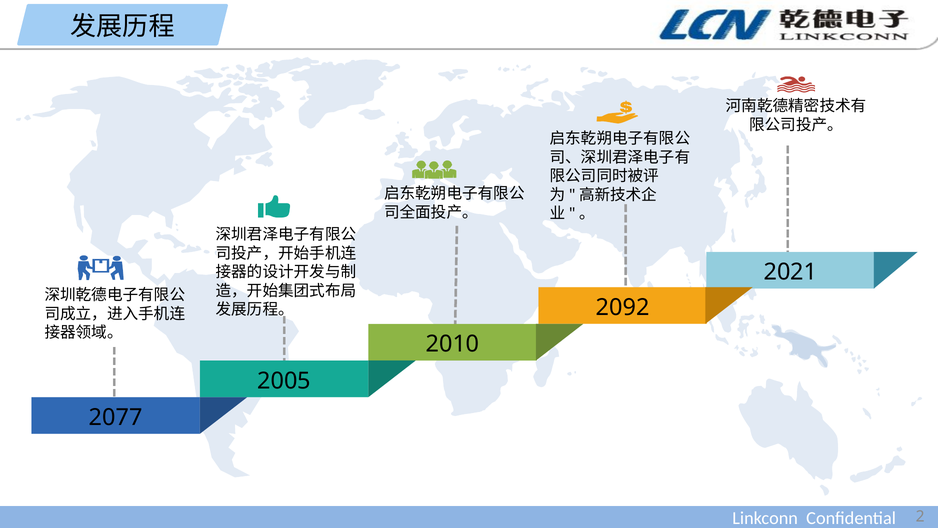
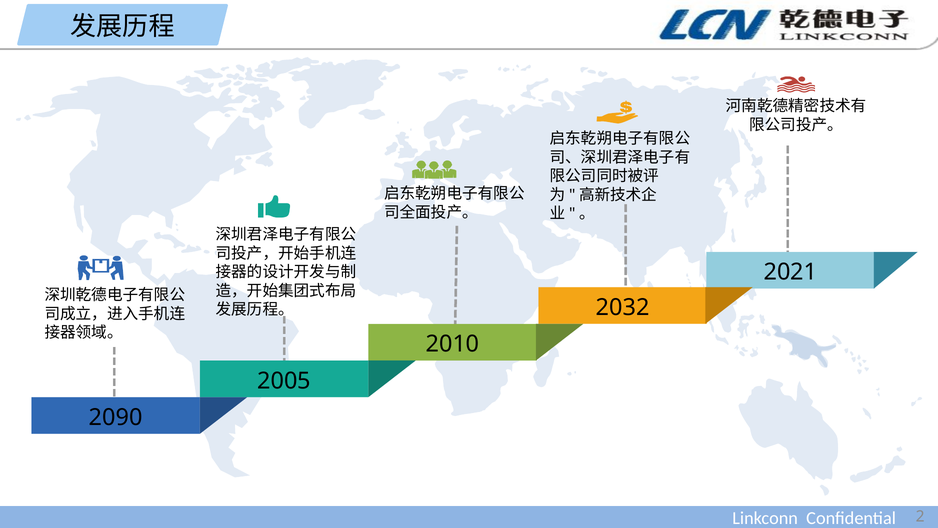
2092: 2092 -> 2032
2077: 2077 -> 2090
